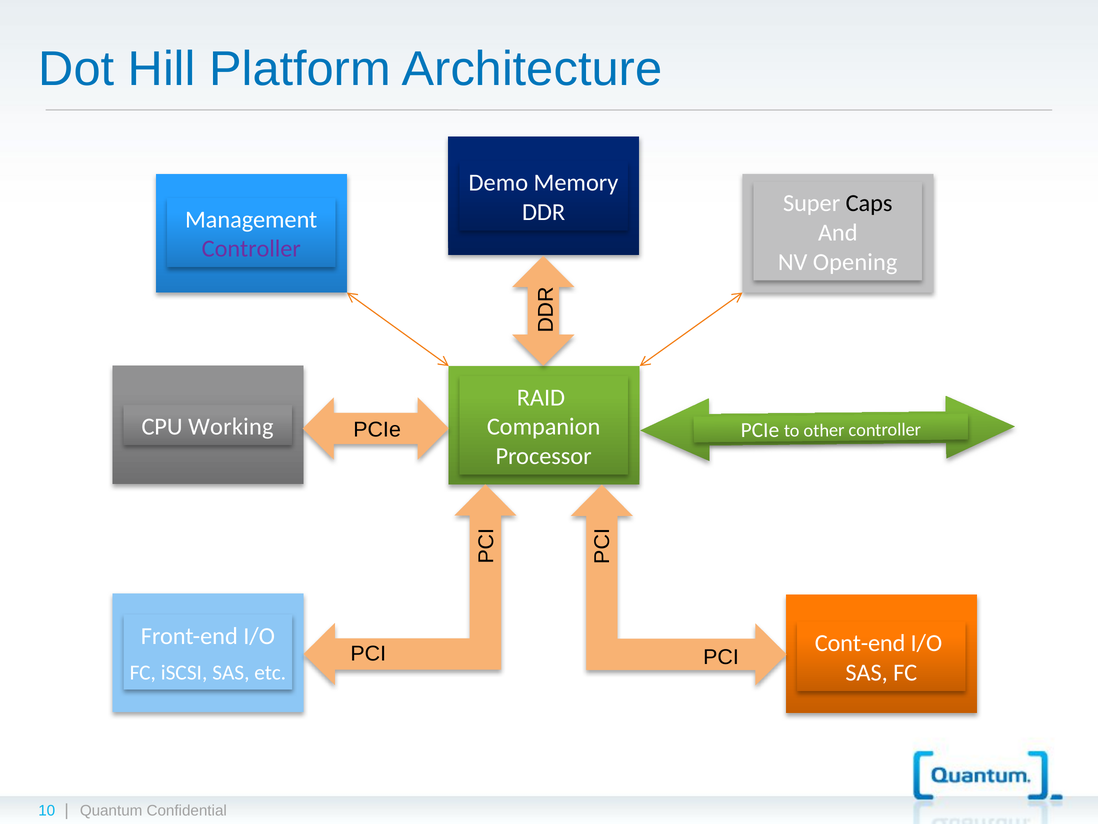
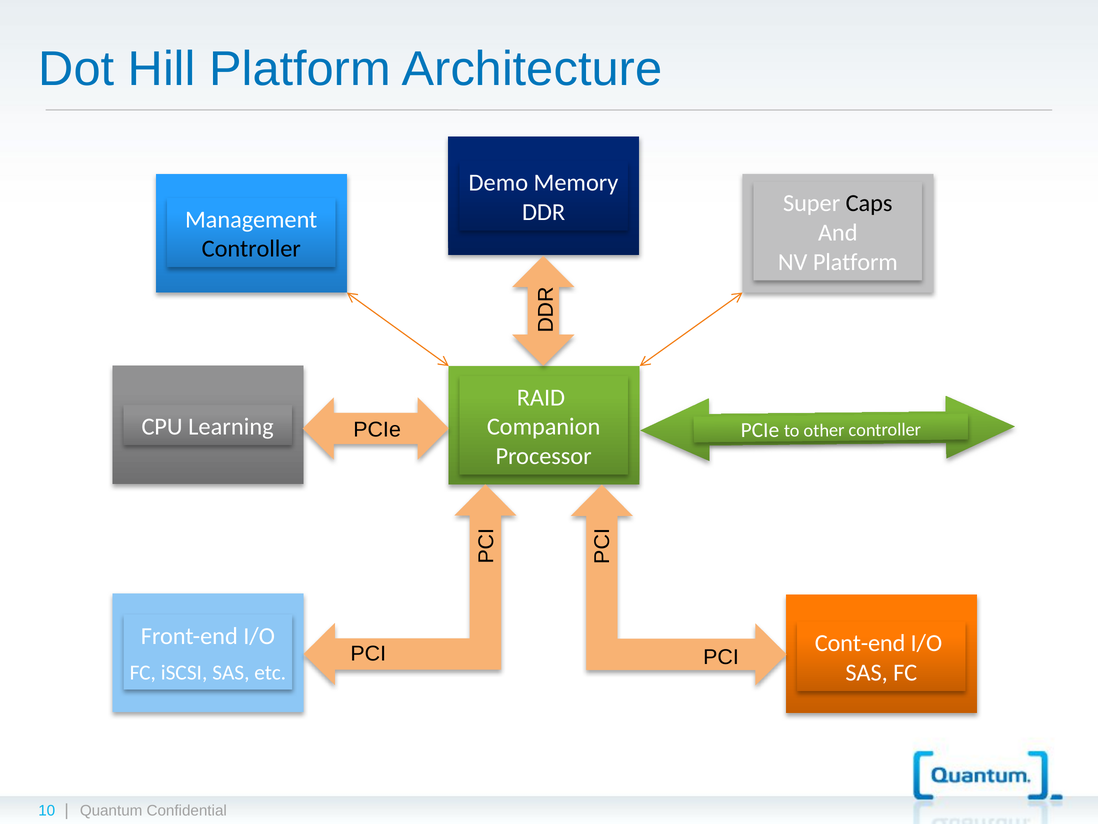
Controller at (251, 249) colour: purple -> black
NV Opening: Opening -> Platform
Working: Working -> Learning
